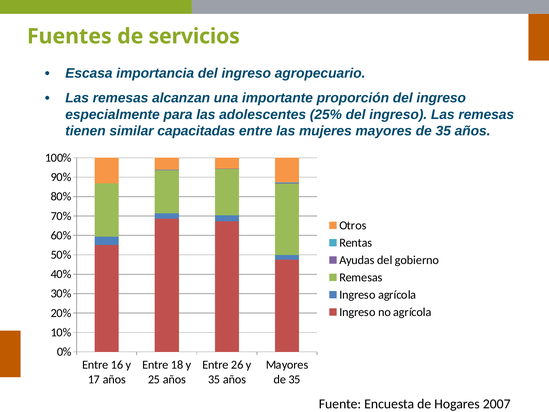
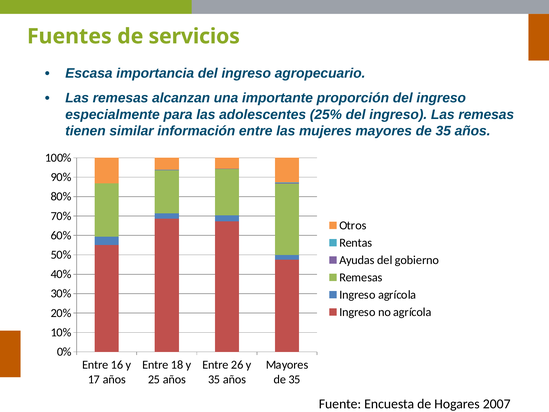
capacitadas: capacitadas -> información
